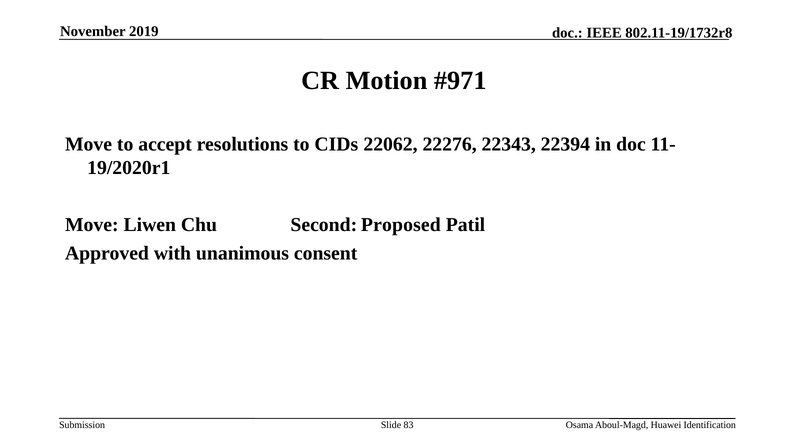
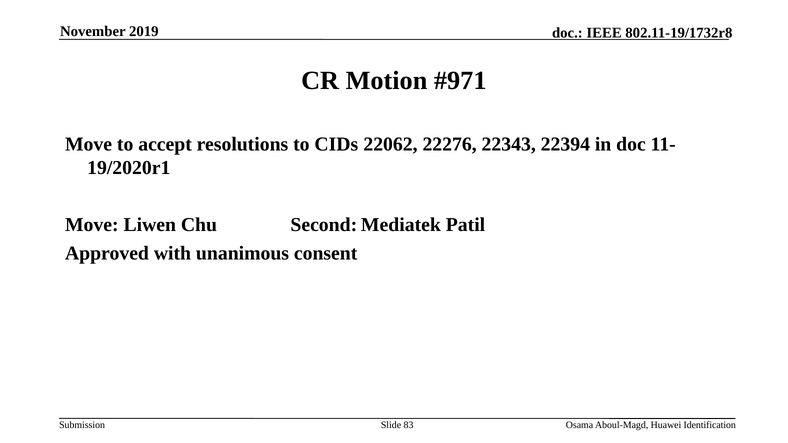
Proposed: Proposed -> Mediatek
